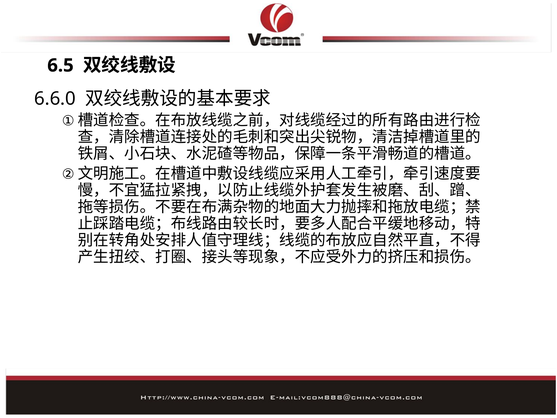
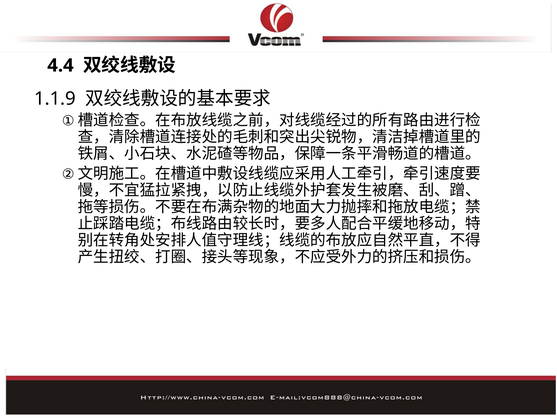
6.5: 6.5 -> 4.4
6.6.0: 6.6.0 -> 1.1.9
